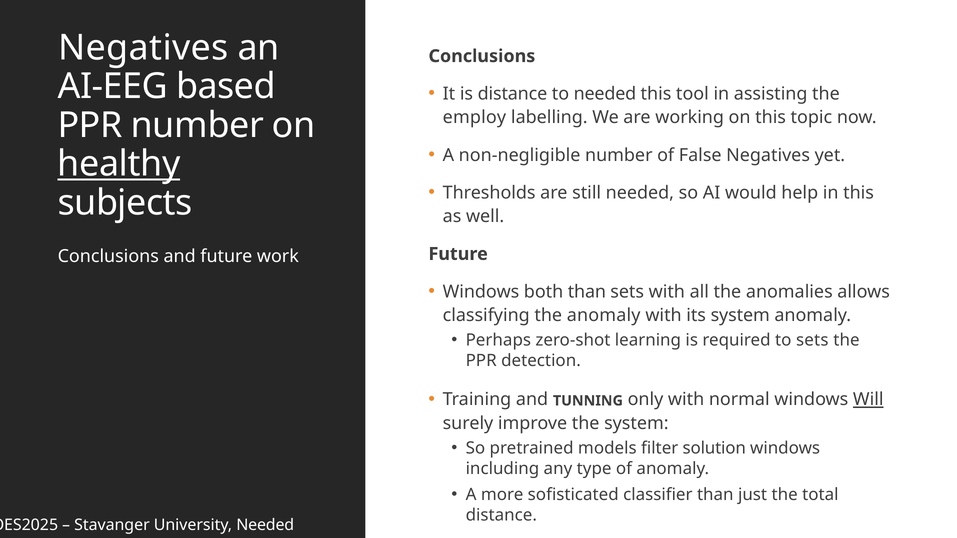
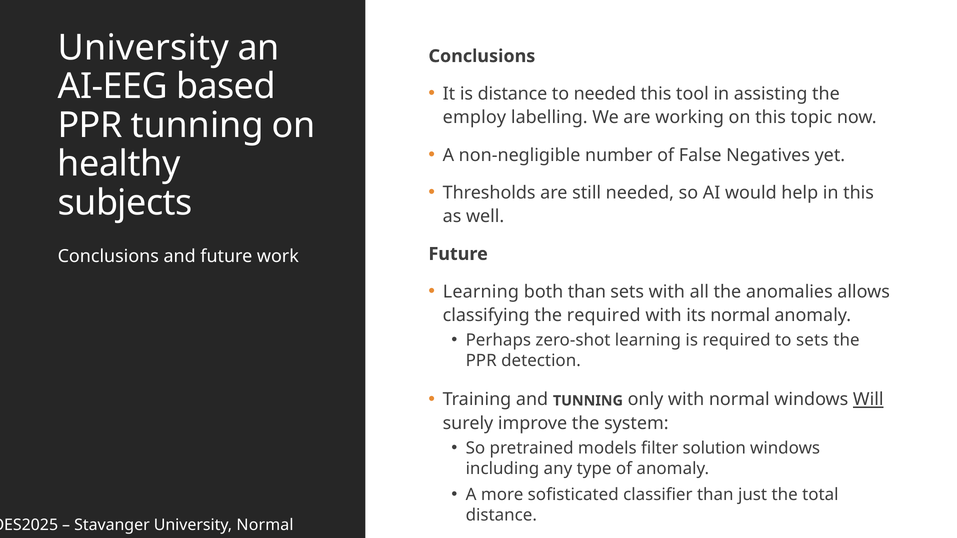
Negatives at (143, 48): Negatives -> University
PPR number: number -> tunning
healthy underline: present -> none
Windows at (481, 292): Windows -> Learning
the anomaly: anomaly -> required
its system: system -> normal
University Needed: Needed -> Normal
